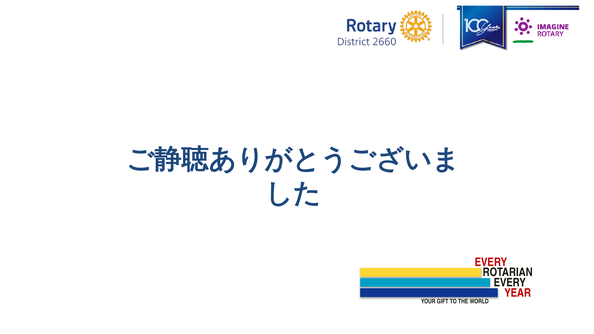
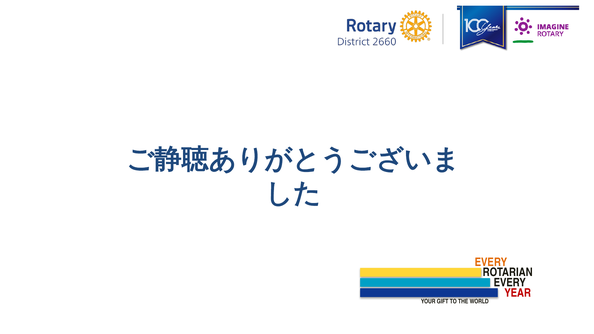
EVERY at (491, 262) colour: red -> orange
